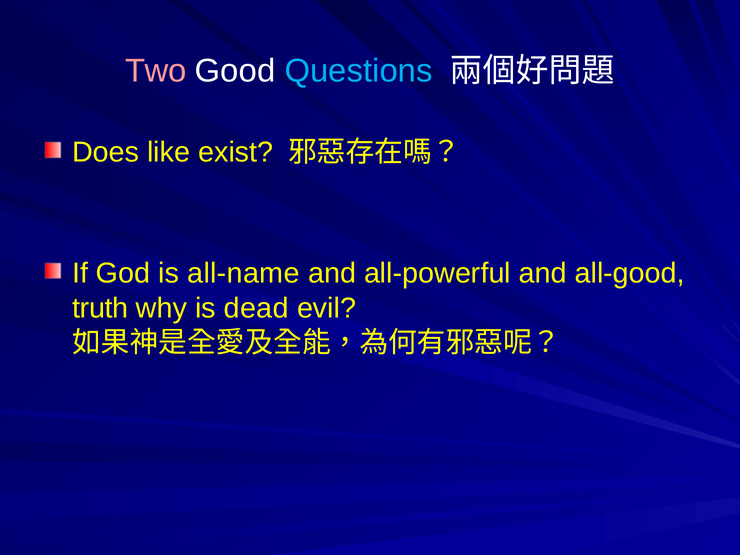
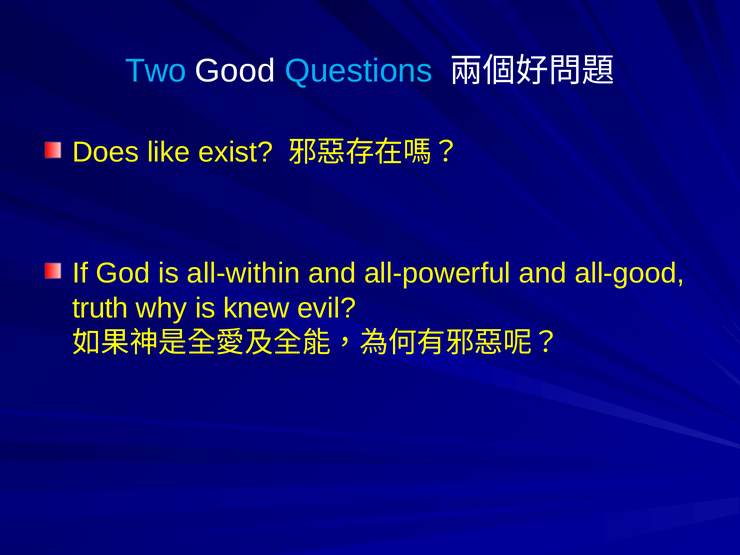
Two colour: pink -> light blue
all-name: all-name -> all-within
dead: dead -> knew
